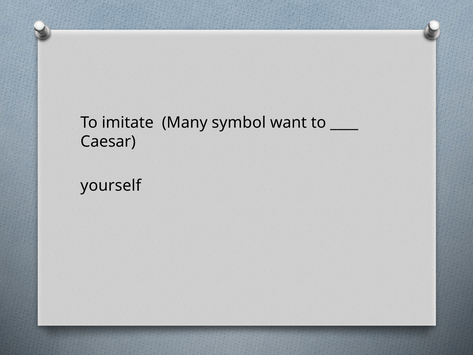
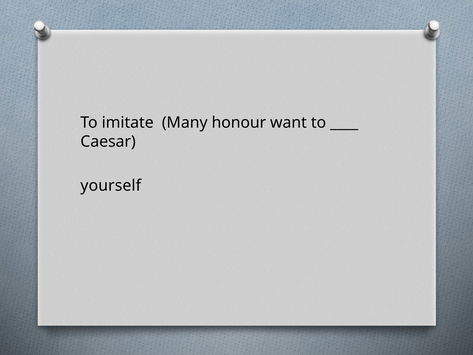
symbol: symbol -> honour
